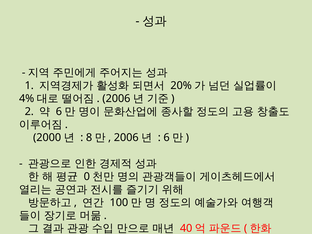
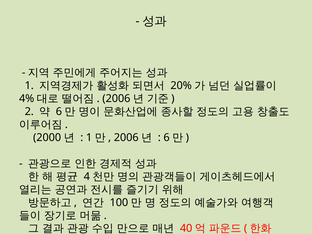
8 at (89, 137): 8 -> 1
0 at (87, 176): 0 -> 4
